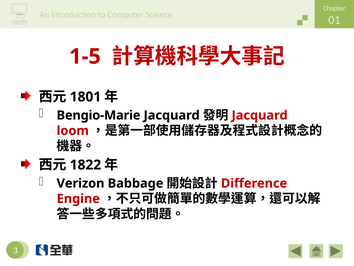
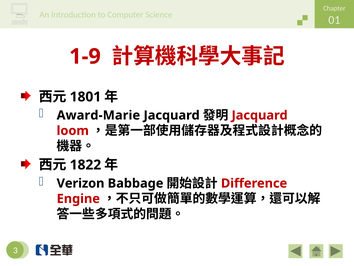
1-5: 1-5 -> 1-9
Bengio-Marie: Bengio-Marie -> Award-Marie
